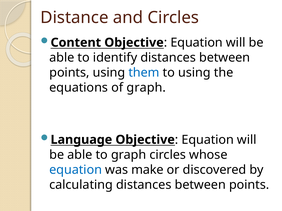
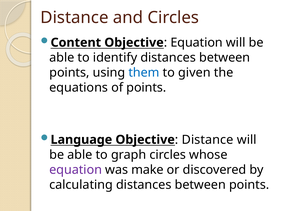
to using: using -> given
of graph: graph -> points
Equation at (208, 140): Equation -> Distance
equation at (76, 170) colour: blue -> purple
